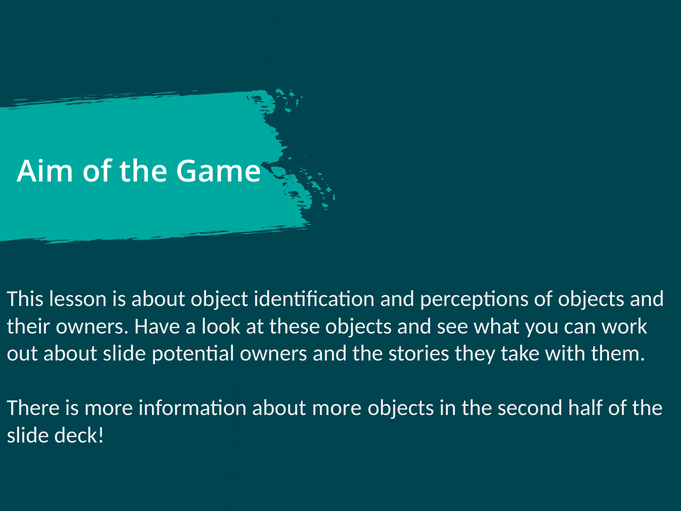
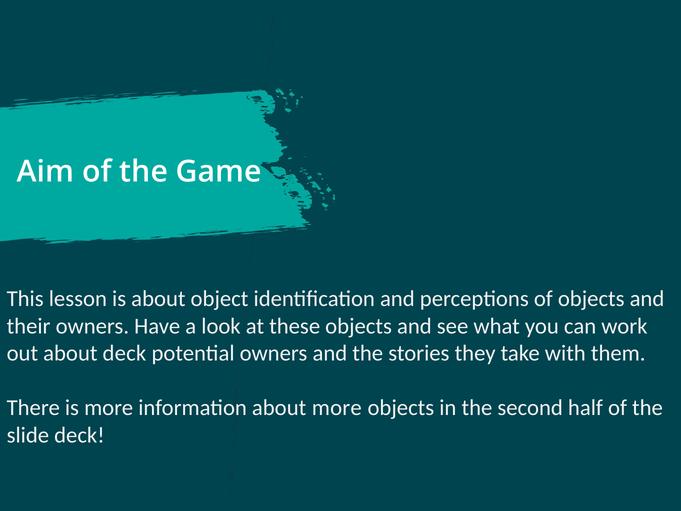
about slide: slide -> deck
